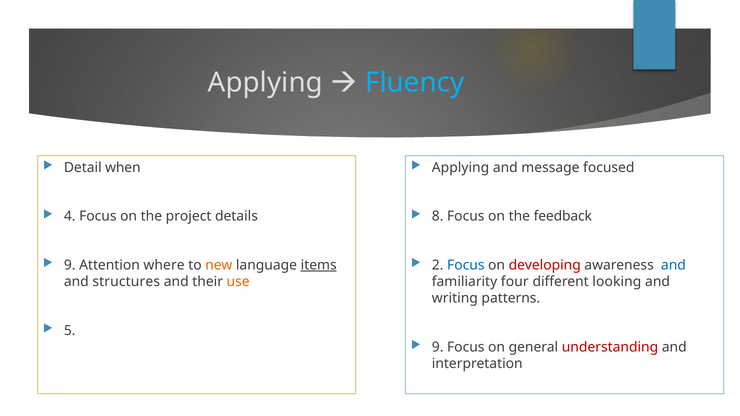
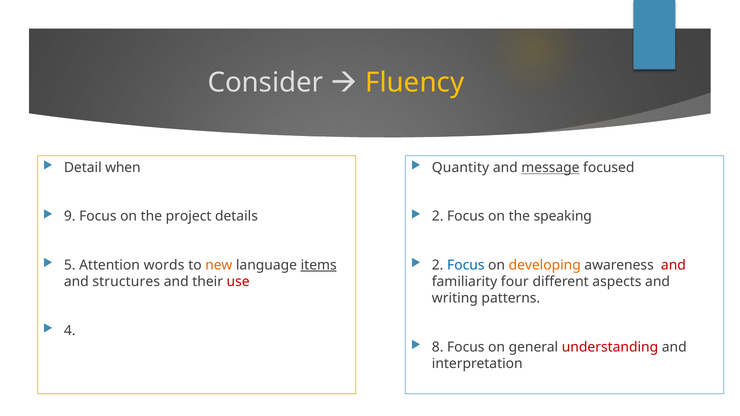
Applying at (265, 82): Applying -> Consider
Fluency colour: light blue -> yellow
Applying at (461, 168): Applying -> Quantity
message underline: none -> present
4: 4 -> 9
8 at (438, 217): 8 -> 2
feedback: feedback -> speaking
9 at (70, 265): 9 -> 5
where: where -> words
developing colour: red -> orange
and at (673, 265) colour: blue -> red
use colour: orange -> red
looking: looking -> aspects
5: 5 -> 4
9 at (438, 347): 9 -> 8
